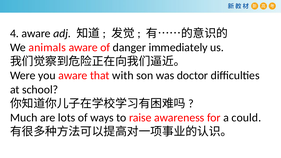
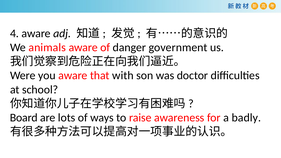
immediately: immediately -> government
Much: Much -> Board
could: could -> badly
